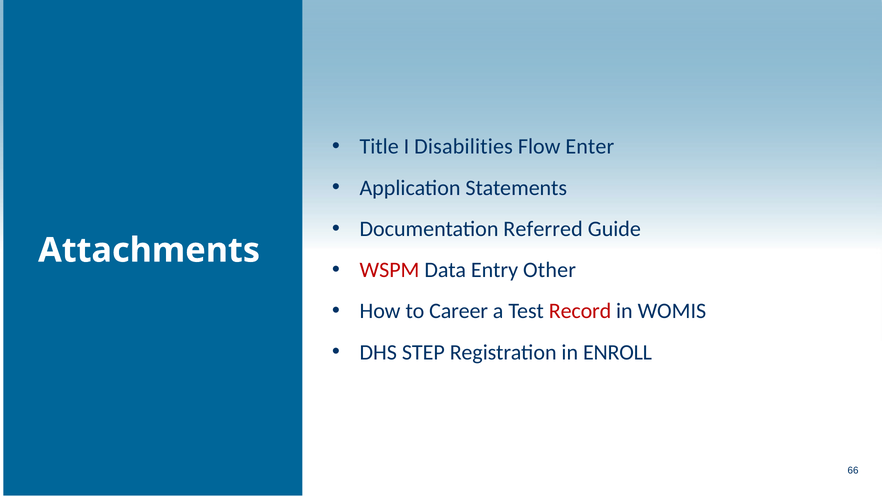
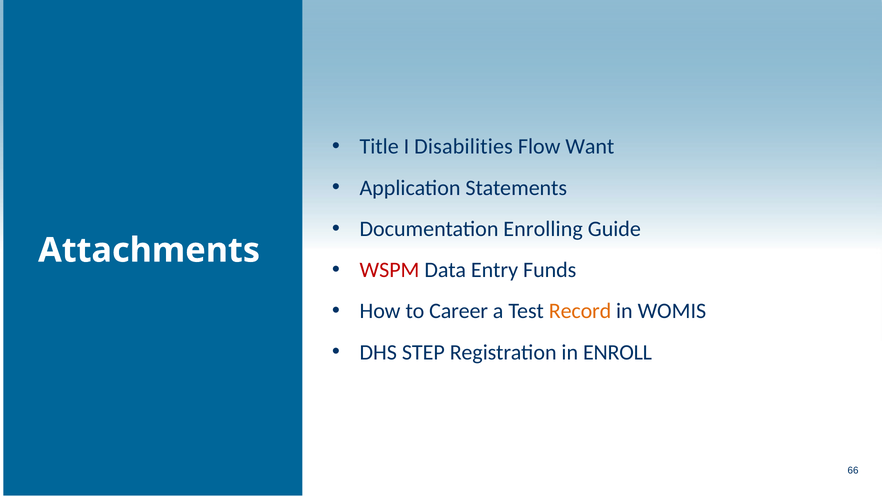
Enter: Enter -> Want
Referred: Referred -> Enrolling
Other: Other -> Funds
Record colour: red -> orange
